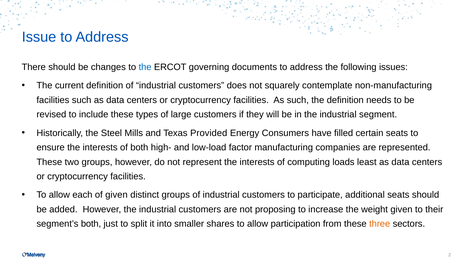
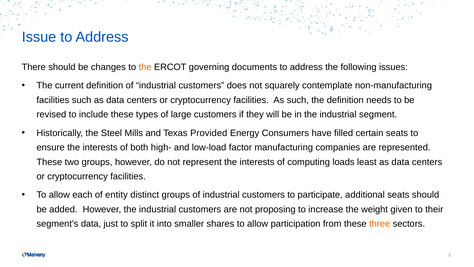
the at (145, 67) colour: blue -> orange
of given: given -> entity
segment’s both: both -> data
